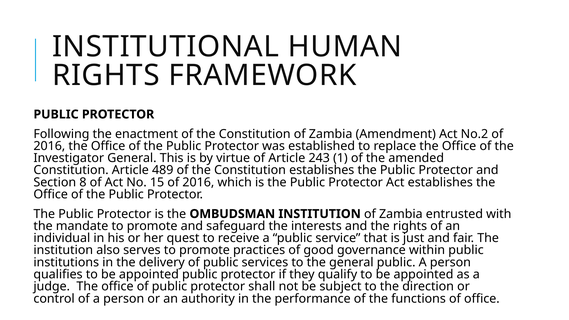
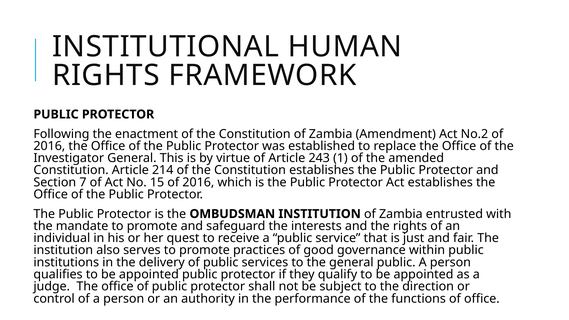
489: 489 -> 214
8: 8 -> 7
